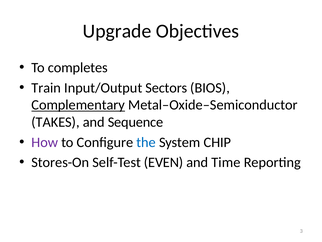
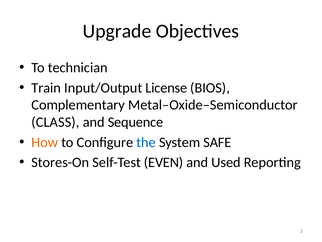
completes: completes -> technician
Sectors: Sectors -> License
Complementary underline: present -> none
TAKES: TAKES -> CLASS
How colour: purple -> orange
CHIP: CHIP -> SAFE
Time: Time -> Used
